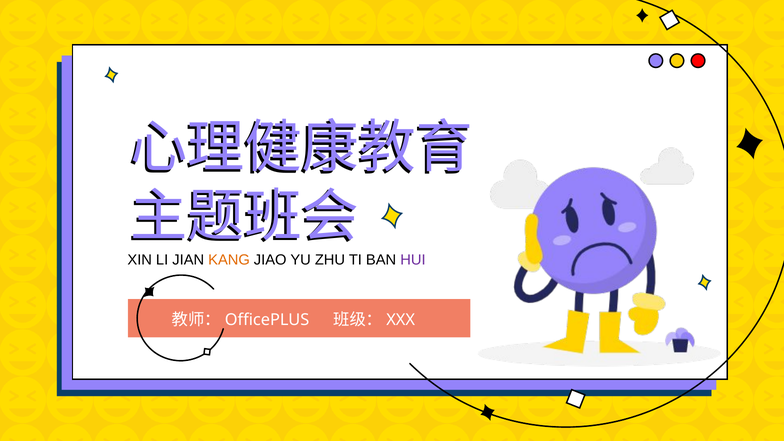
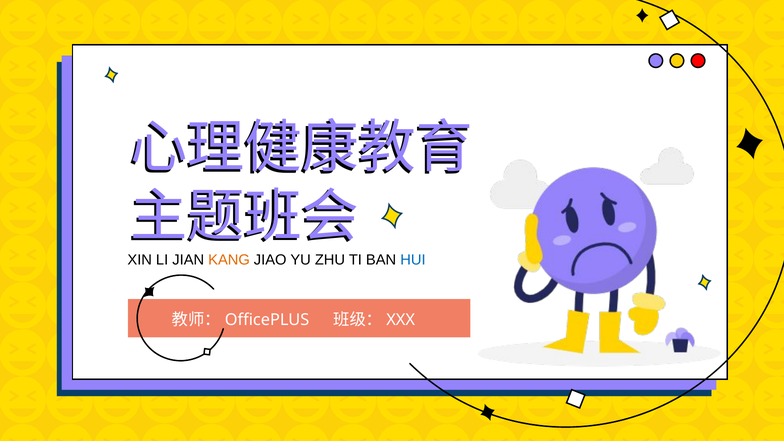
HUI colour: purple -> blue
